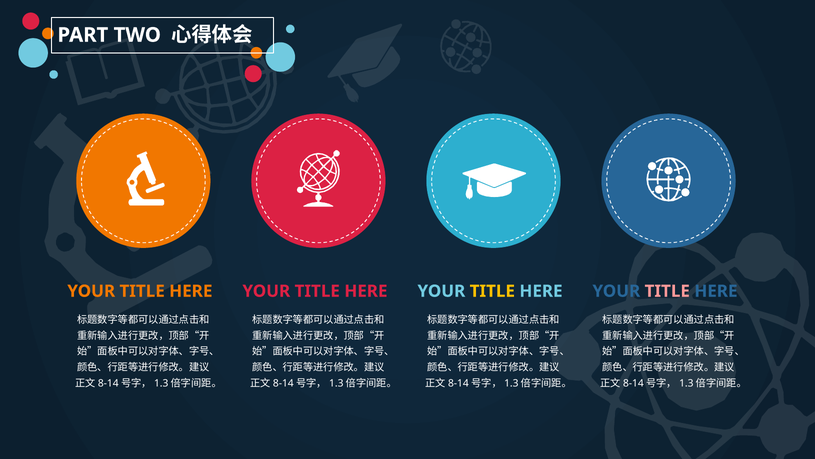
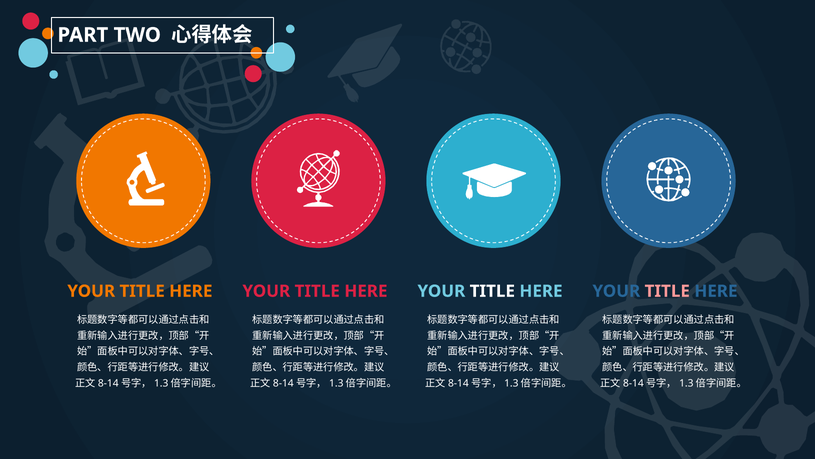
TITLE at (492, 291) colour: yellow -> white
